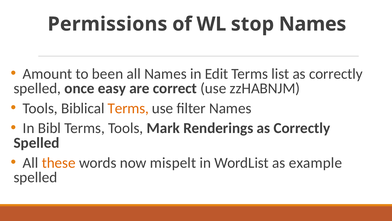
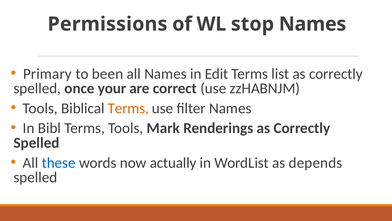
Amount: Amount -> Primary
easy: easy -> your
these colour: orange -> blue
mispelt: mispelt -> actually
example: example -> depends
